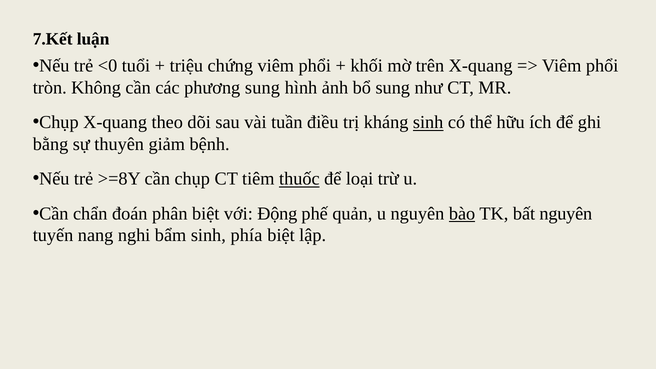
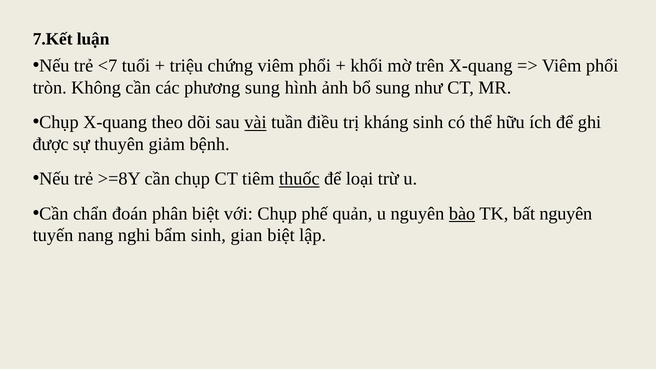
<0: <0 -> <7
vài underline: none -> present
sinh at (428, 122) underline: present -> none
bằng: bằng -> được
với Động: Động -> Chụp
phía: phía -> gian
